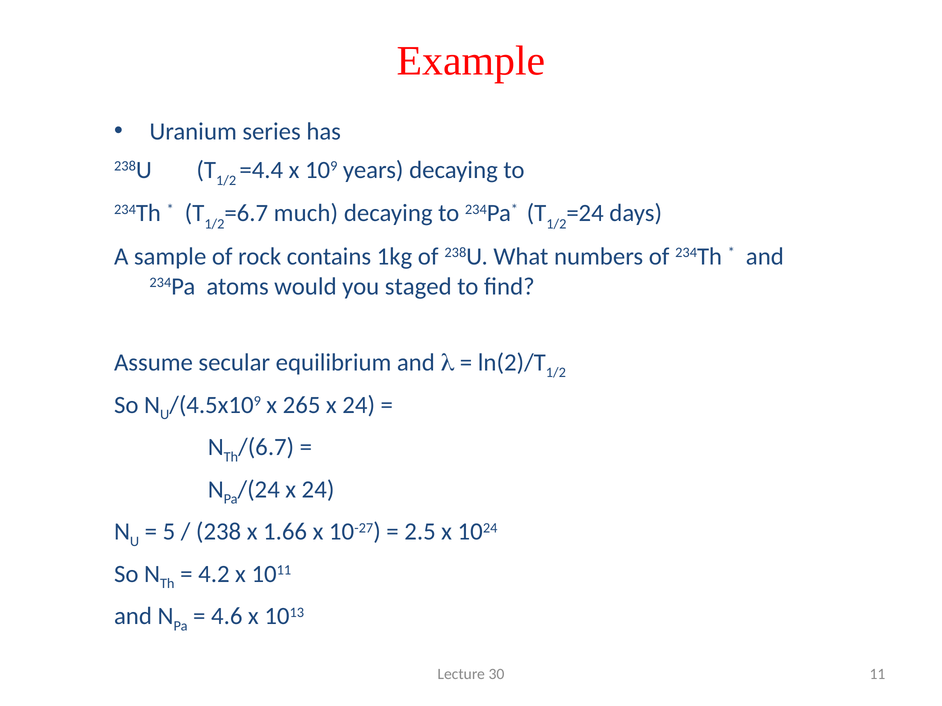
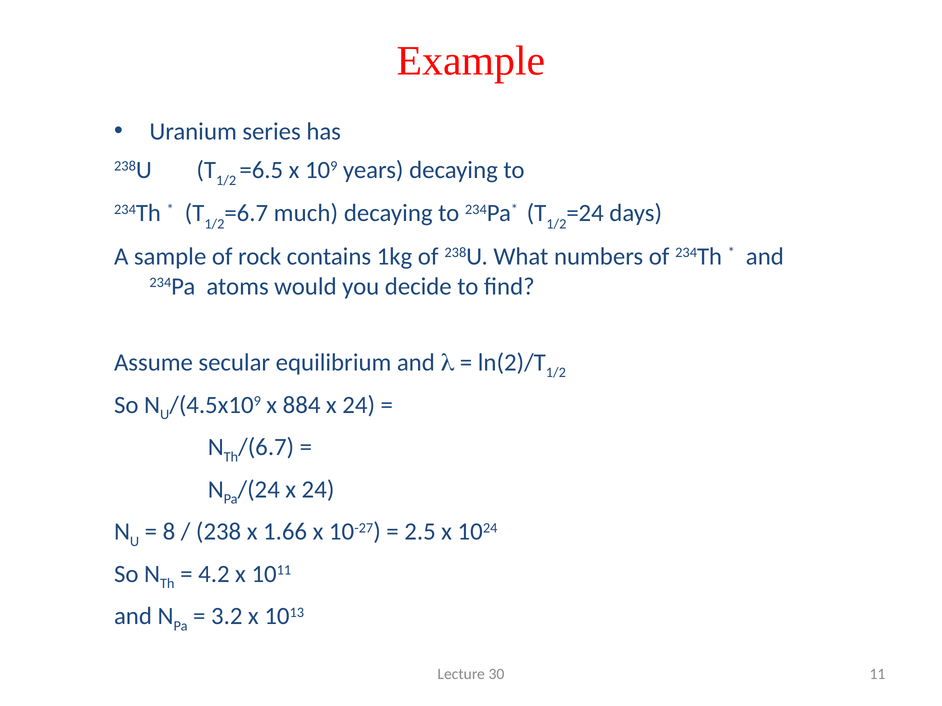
=4.4: =4.4 -> =6.5
staged: staged -> decide
265: 265 -> 884
5: 5 -> 8
4.6: 4.6 -> 3.2
